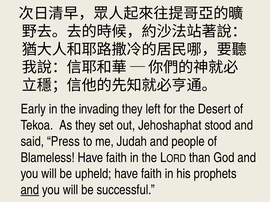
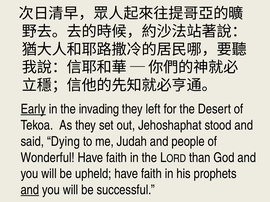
Early underline: none -> present
Press: Press -> Dying
Blameless: Blameless -> Wonderful
